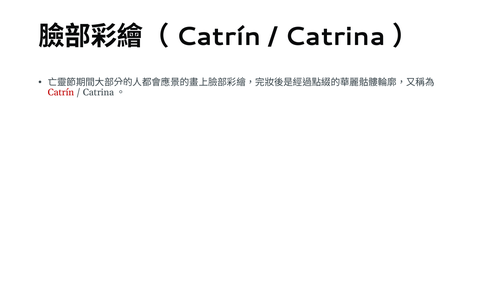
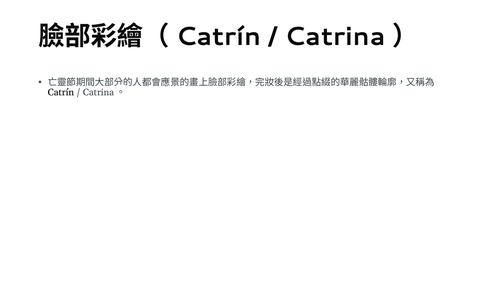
Catrín colour: red -> black
